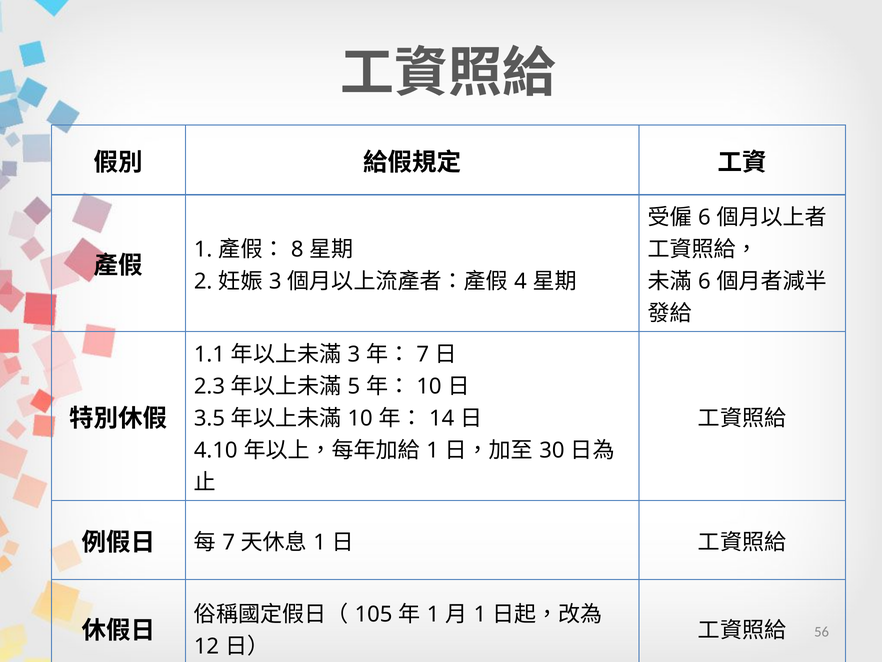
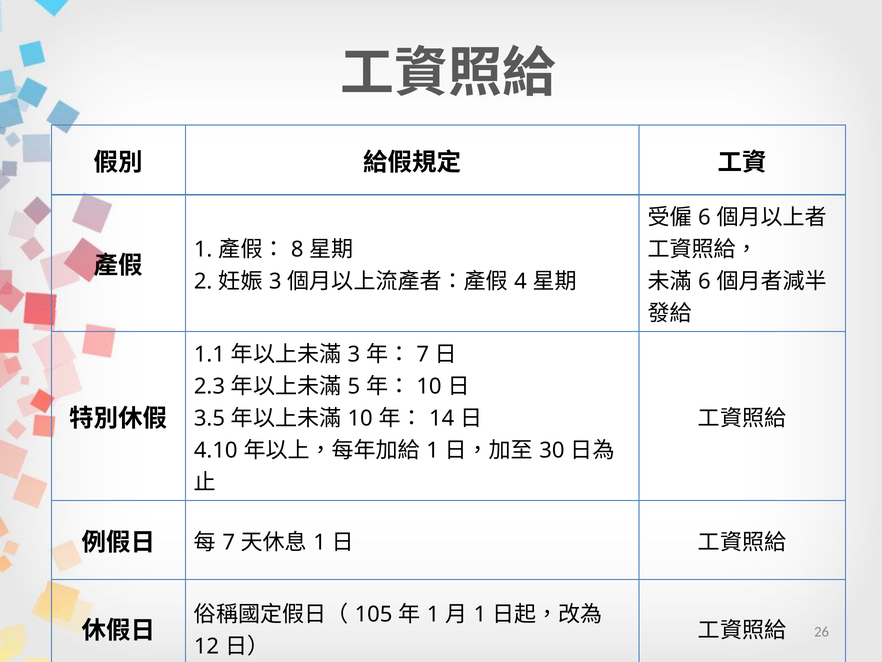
56: 56 -> 26
